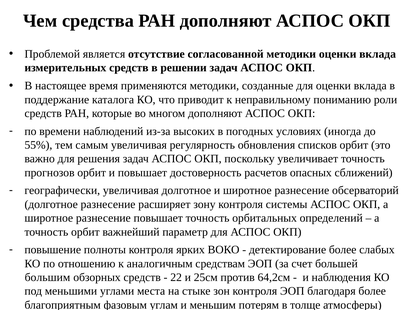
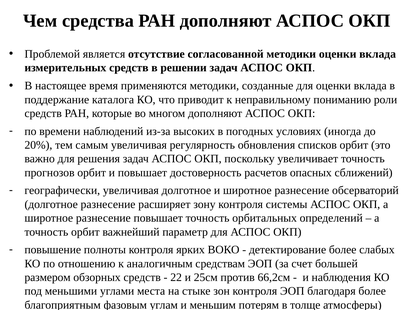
55%: 55% -> 20%
большим: большим -> размером
64,2см: 64,2см -> 66,2см
